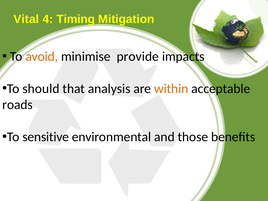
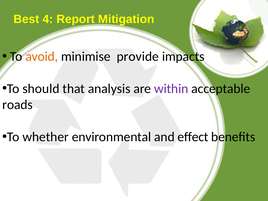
Vital: Vital -> Best
Timing: Timing -> Report
within colour: orange -> purple
sensitive: sensitive -> whether
those: those -> effect
